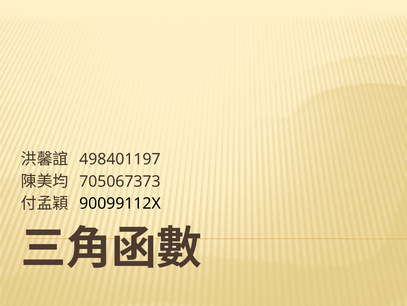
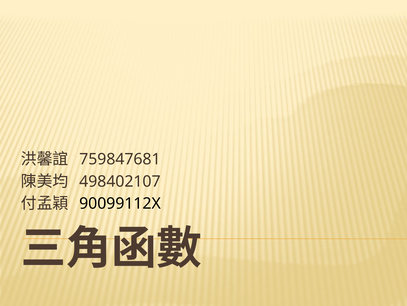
498401197: 498401197 -> 759847681
705067373: 705067373 -> 498402107
